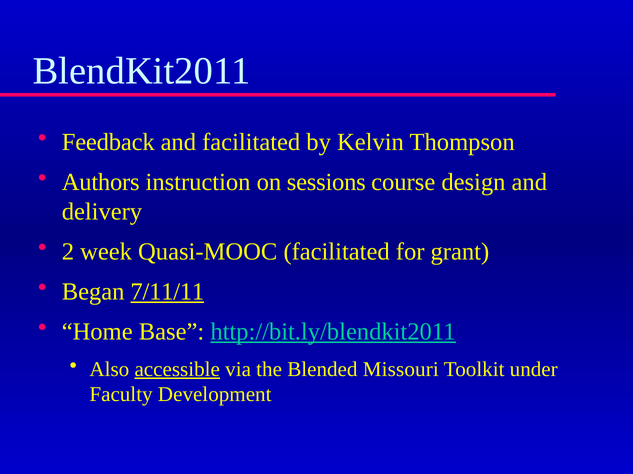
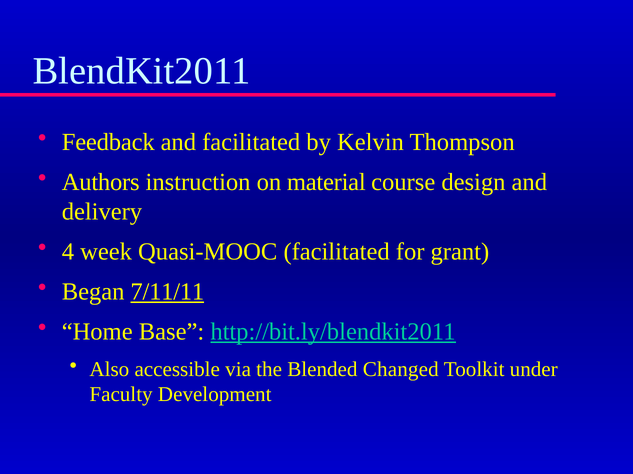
sessions: sessions -> material
2: 2 -> 4
accessible underline: present -> none
Missouri: Missouri -> Changed
